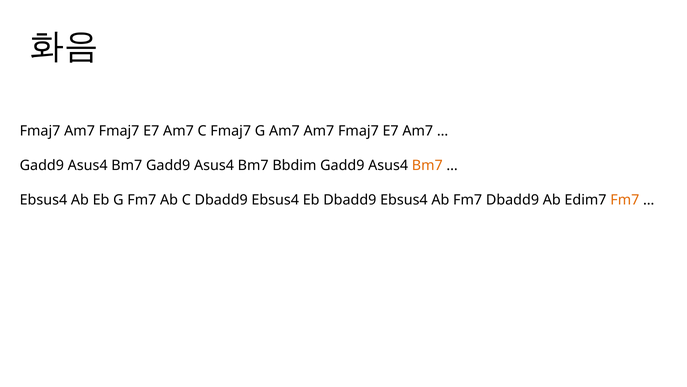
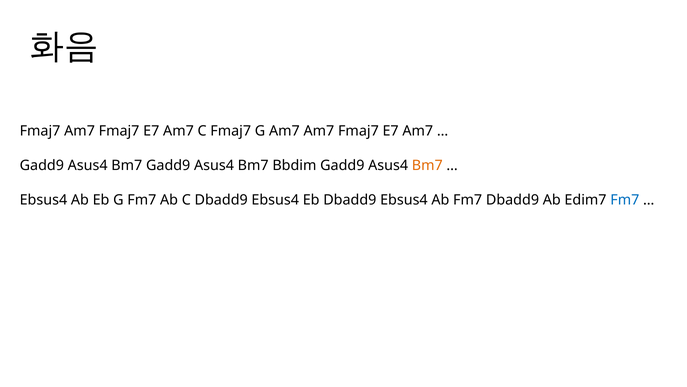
Fm7 at (625, 200) colour: orange -> blue
